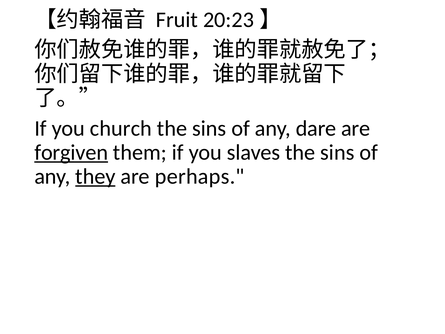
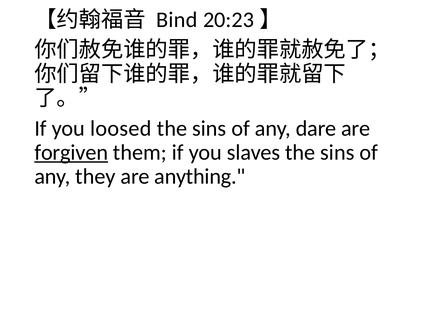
Fruit: Fruit -> Bind
church: church -> loosed
they underline: present -> none
perhaps: perhaps -> anything
